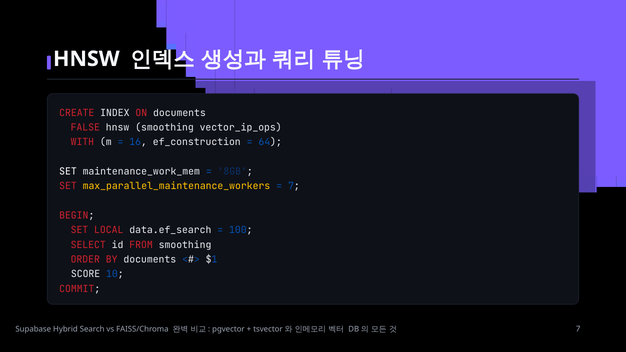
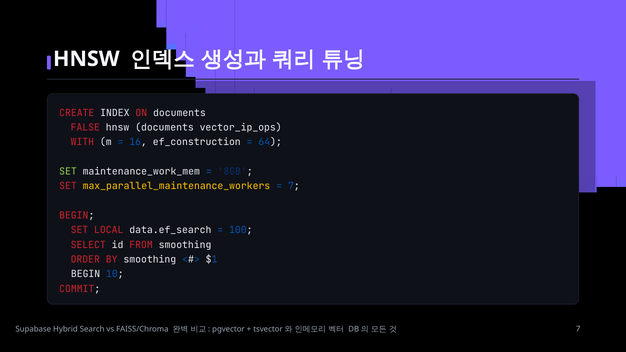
hnsw smoothing: smoothing -> documents
SET at (68, 172) colour: white -> light green
BY documents: documents -> smoothing
SCORE at (86, 274): SCORE -> BEGIN
